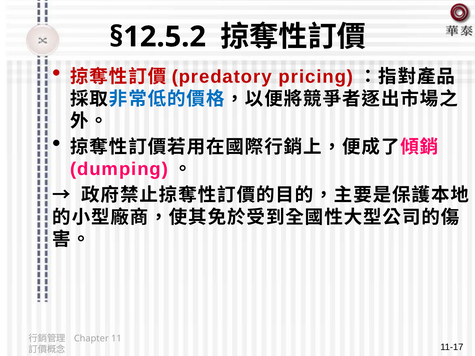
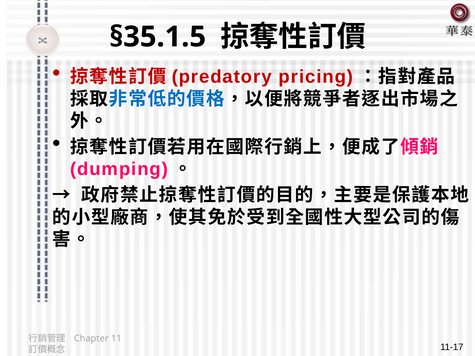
§12.5.2: §12.5.2 -> §35.1.5
